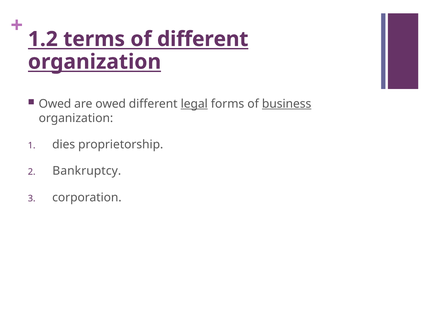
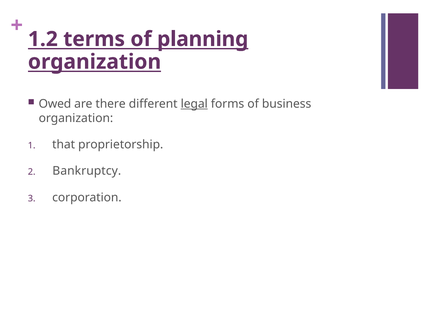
of different: different -> planning
are owed: owed -> there
business underline: present -> none
dies: dies -> that
